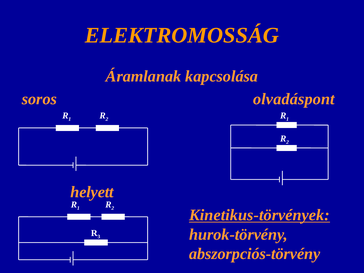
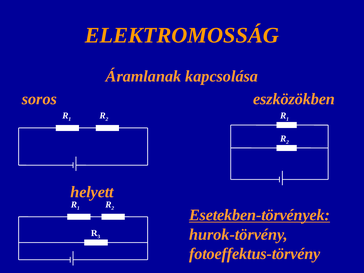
olvadáspont: olvadáspont -> eszközökben
Kinetikus-törvények: Kinetikus-törvények -> Esetekben-törvények
abszorpciós-törvény: abszorpciós-törvény -> fotoeffektus-törvény
